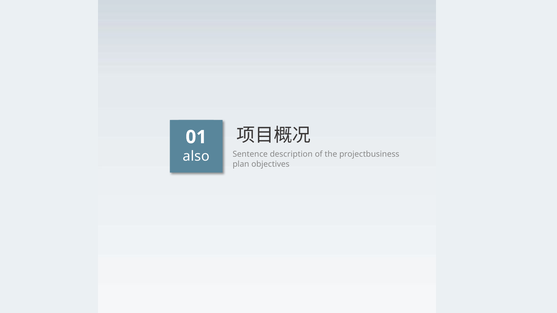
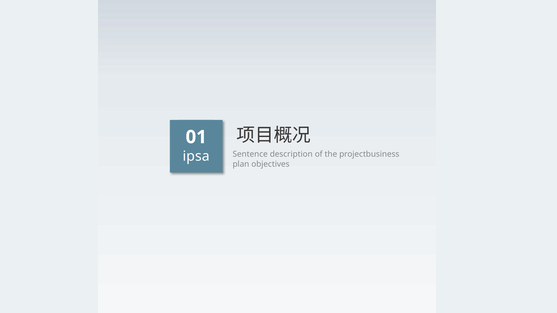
also: also -> ipsa
